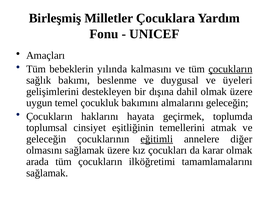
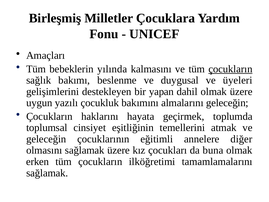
dışına: dışına -> yapan
temel: temel -> yazılı
eğitimli underline: present -> none
karar: karar -> buna
arada: arada -> erken
